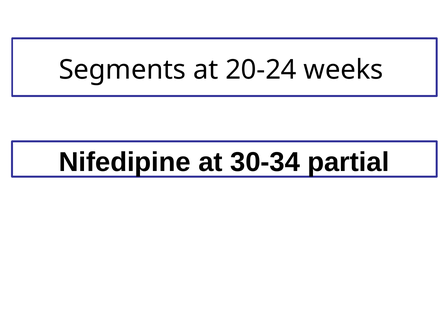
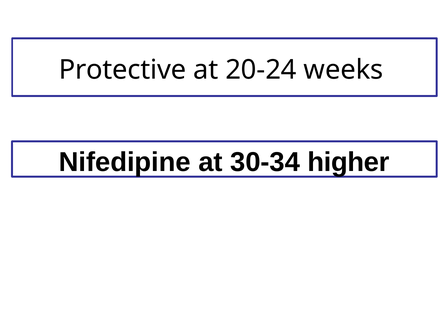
Segments: Segments -> Protective
partial: partial -> higher
